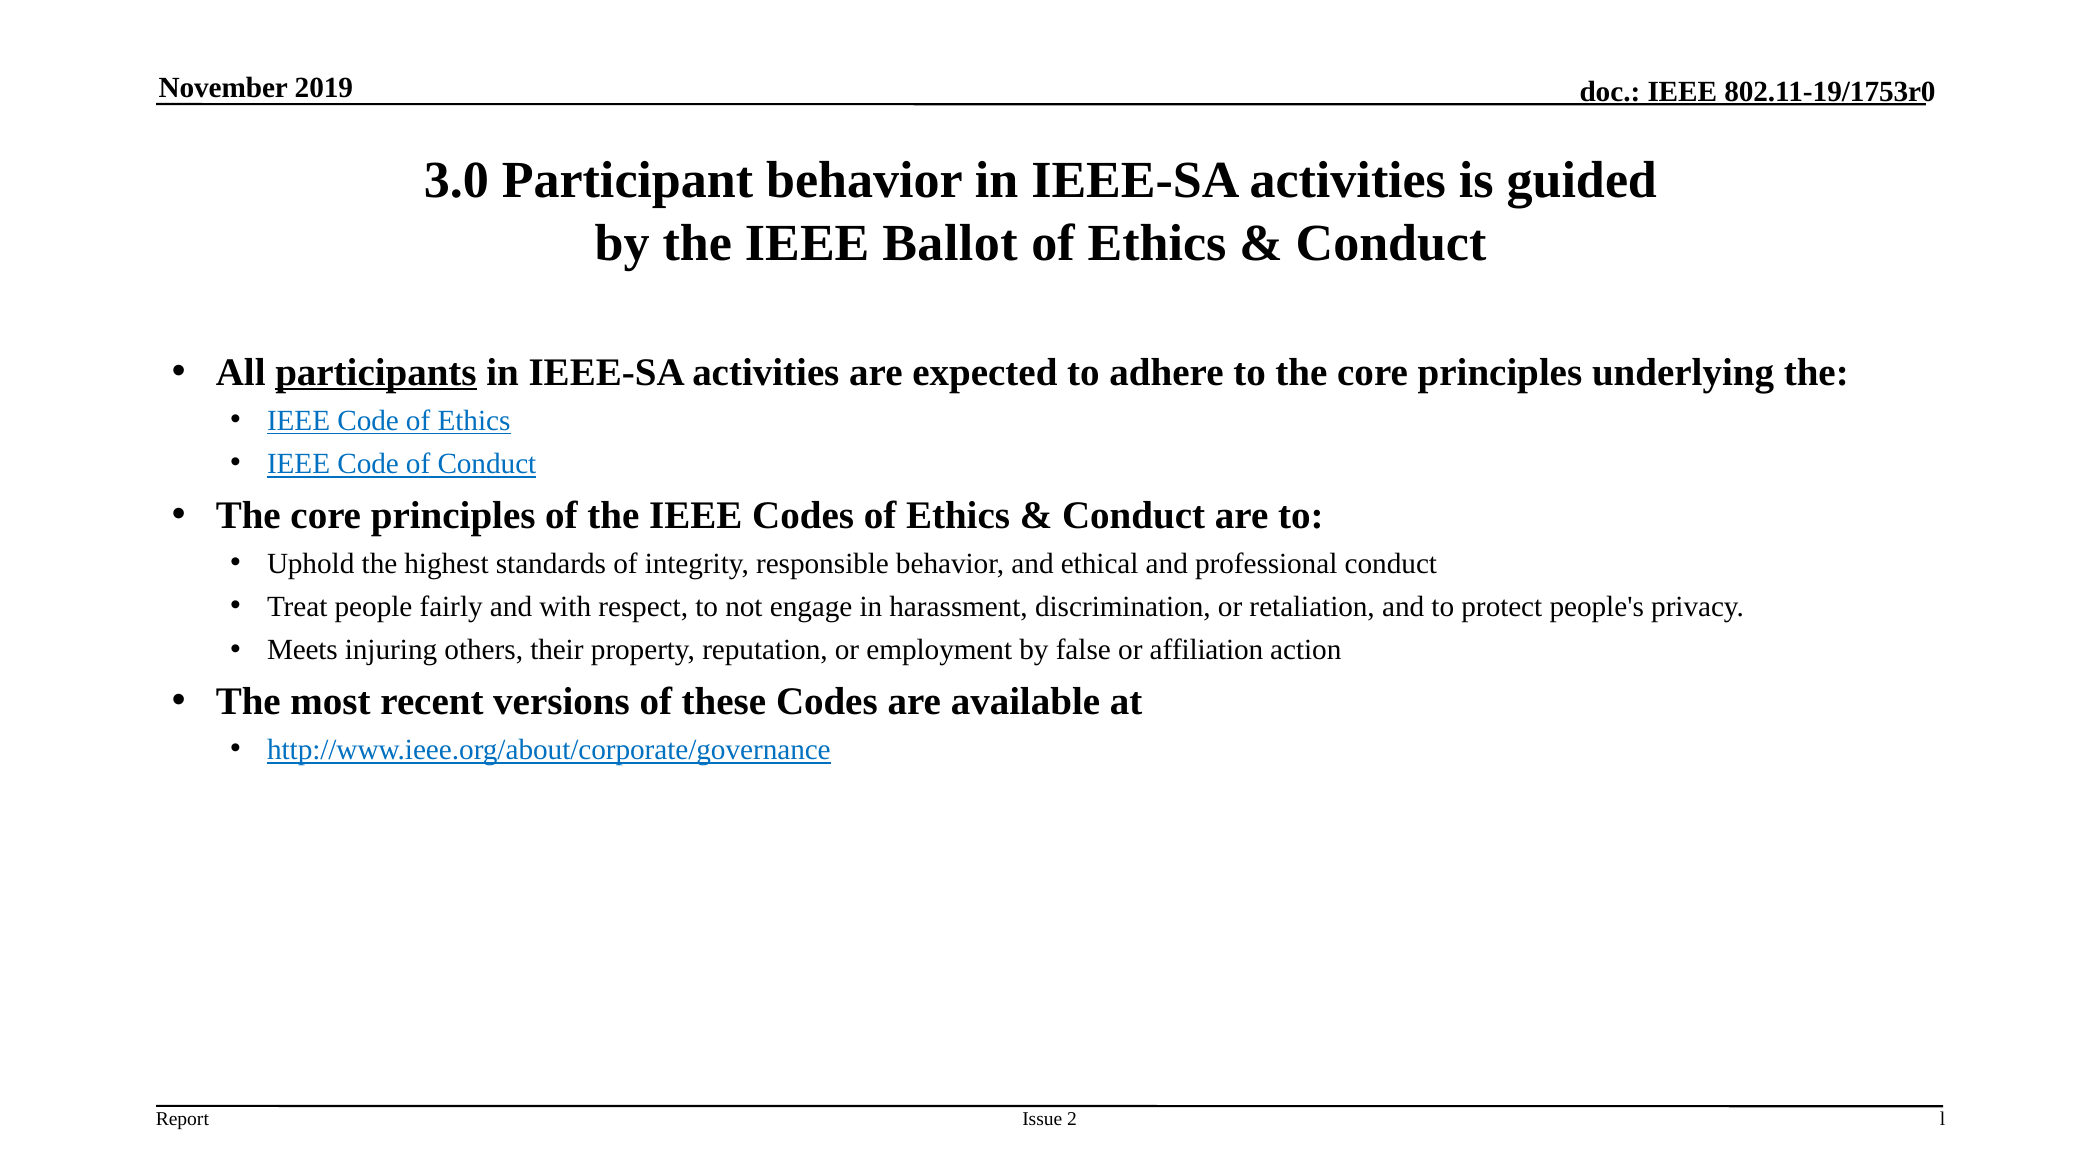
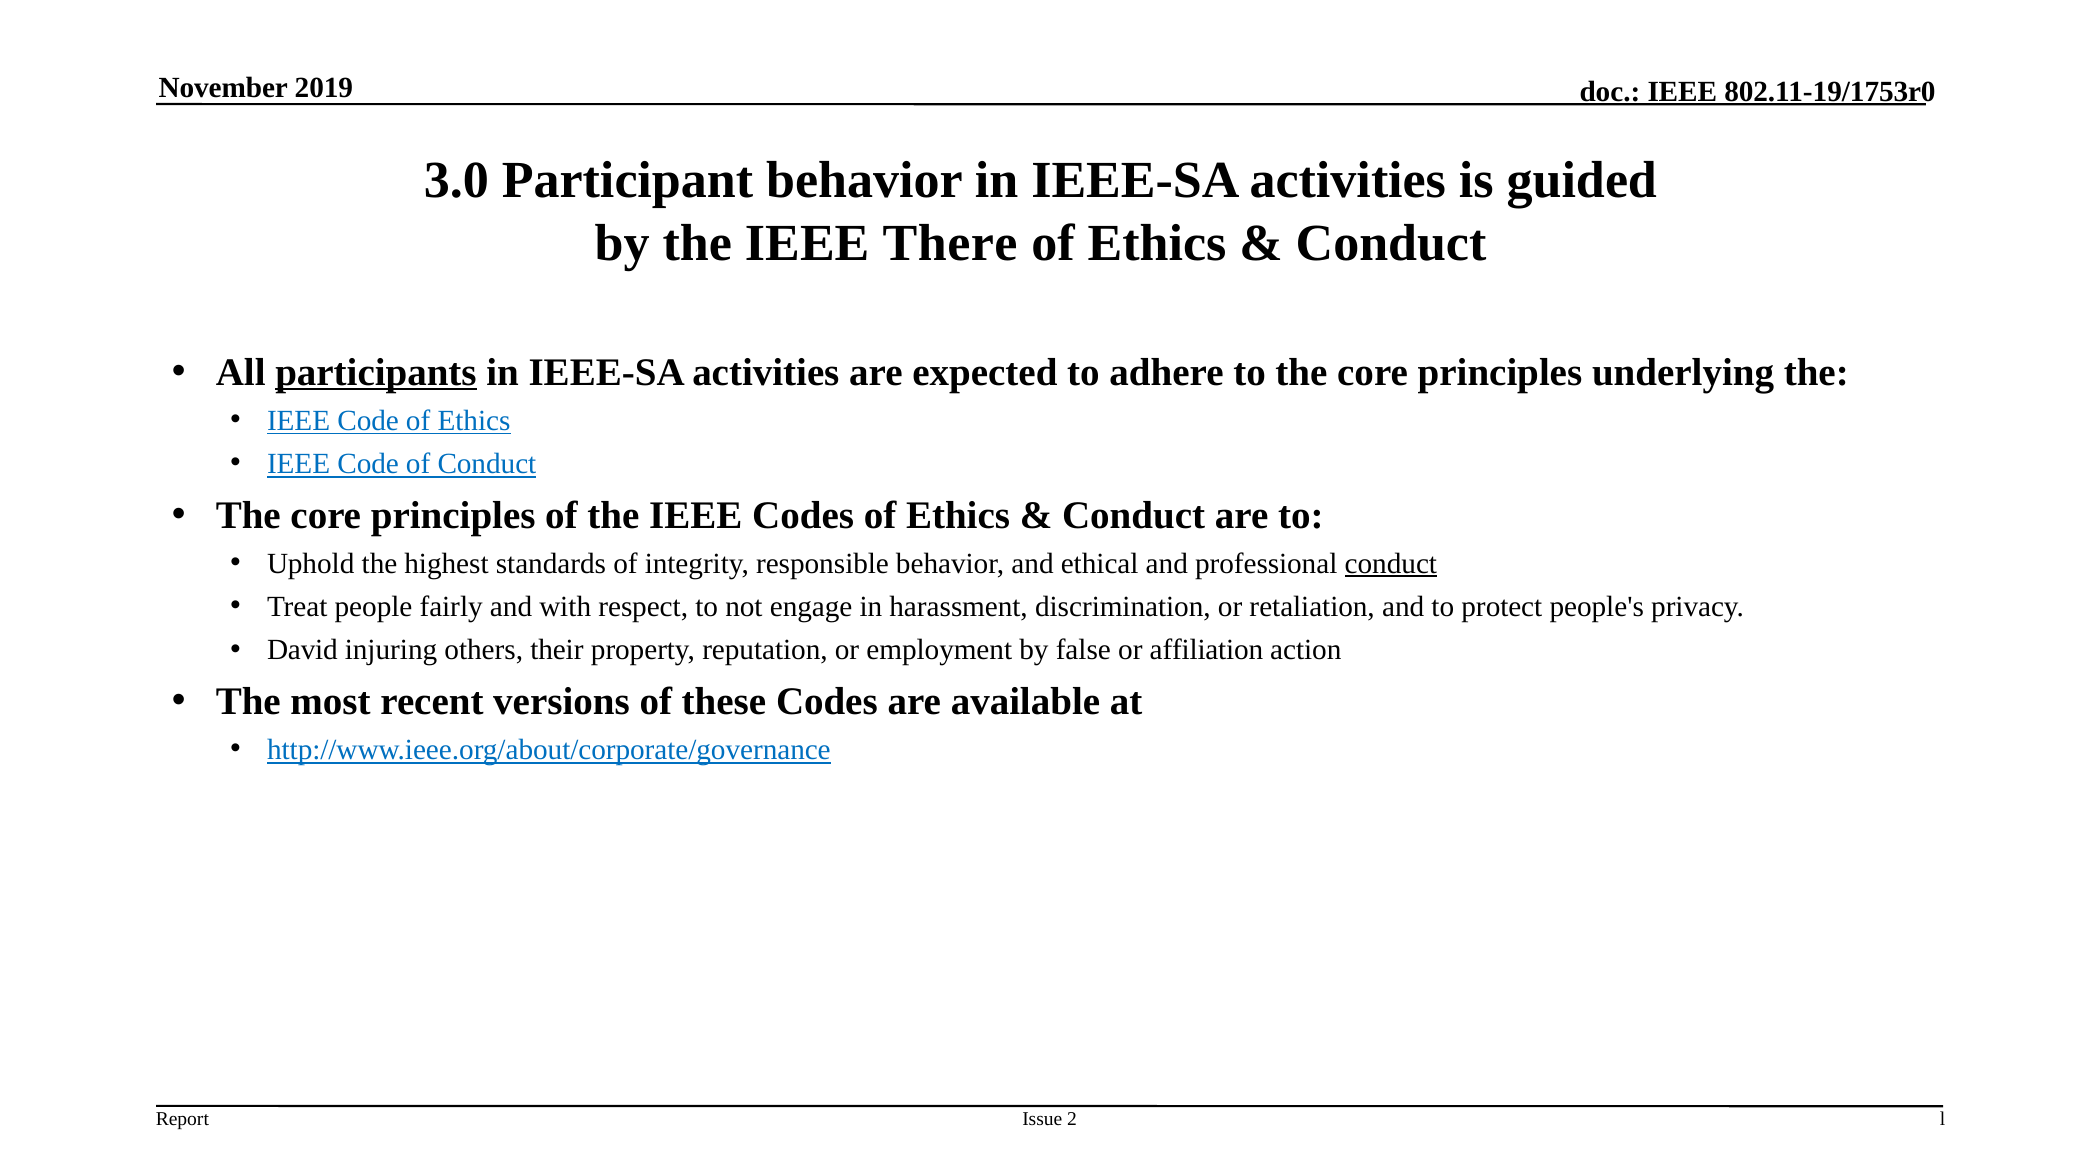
Ballot: Ballot -> There
conduct at (1391, 564) underline: none -> present
Meets: Meets -> David
